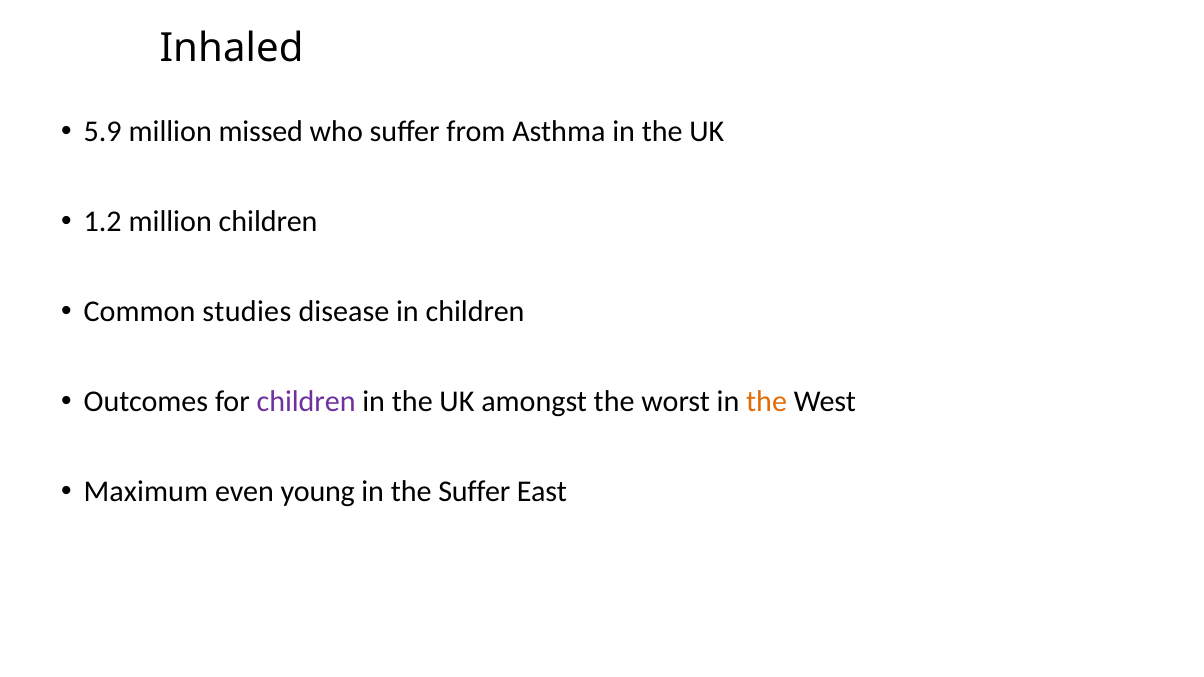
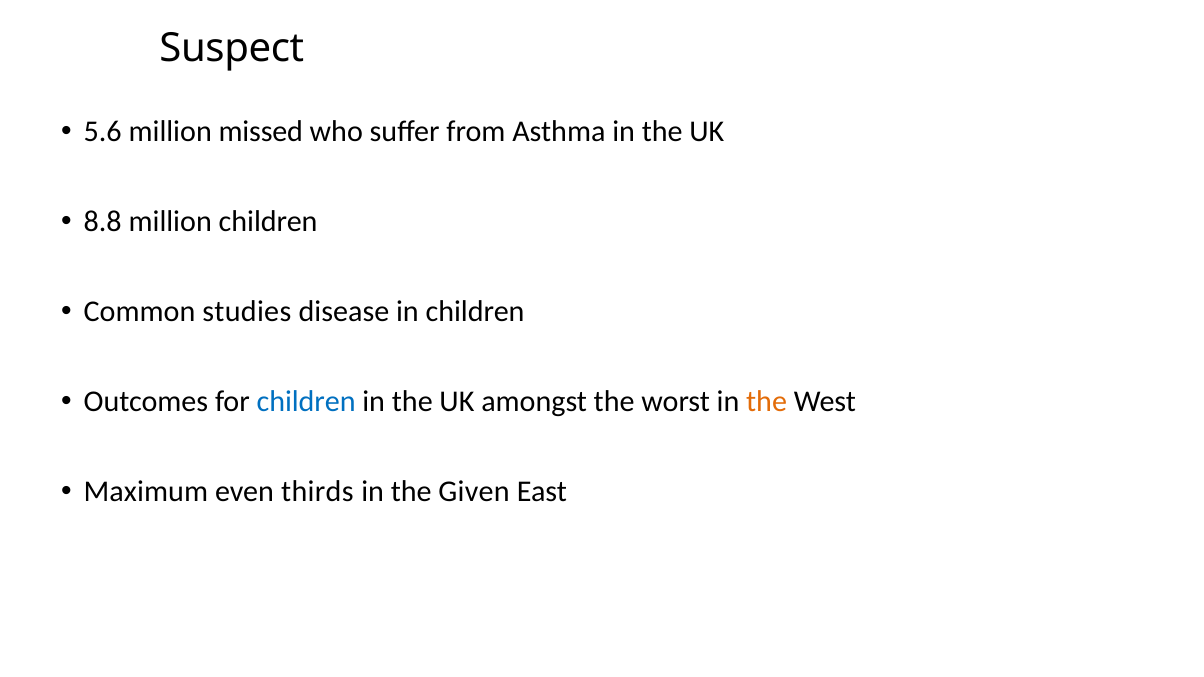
Inhaled: Inhaled -> Suspect
5.9: 5.9 -> 5.6
1.2: 1.2 -> 8.8
children at (306, 402) colour: purple -> blue
young: young -> thirds
the Suffer: Suffer -> Given
